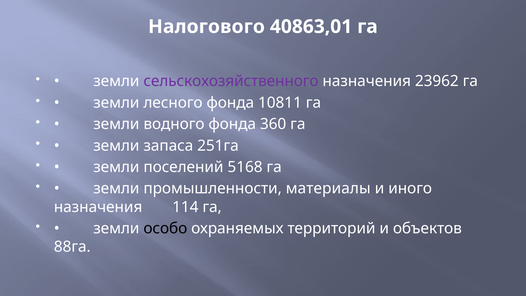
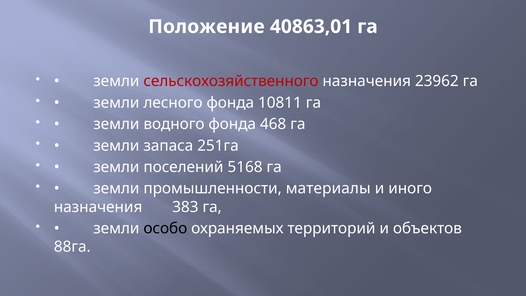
Налогового: Налогового -> Положение
сельскохозяйственного colour: purple -> red
360: 360 -> 468
114: 114 -> 383
